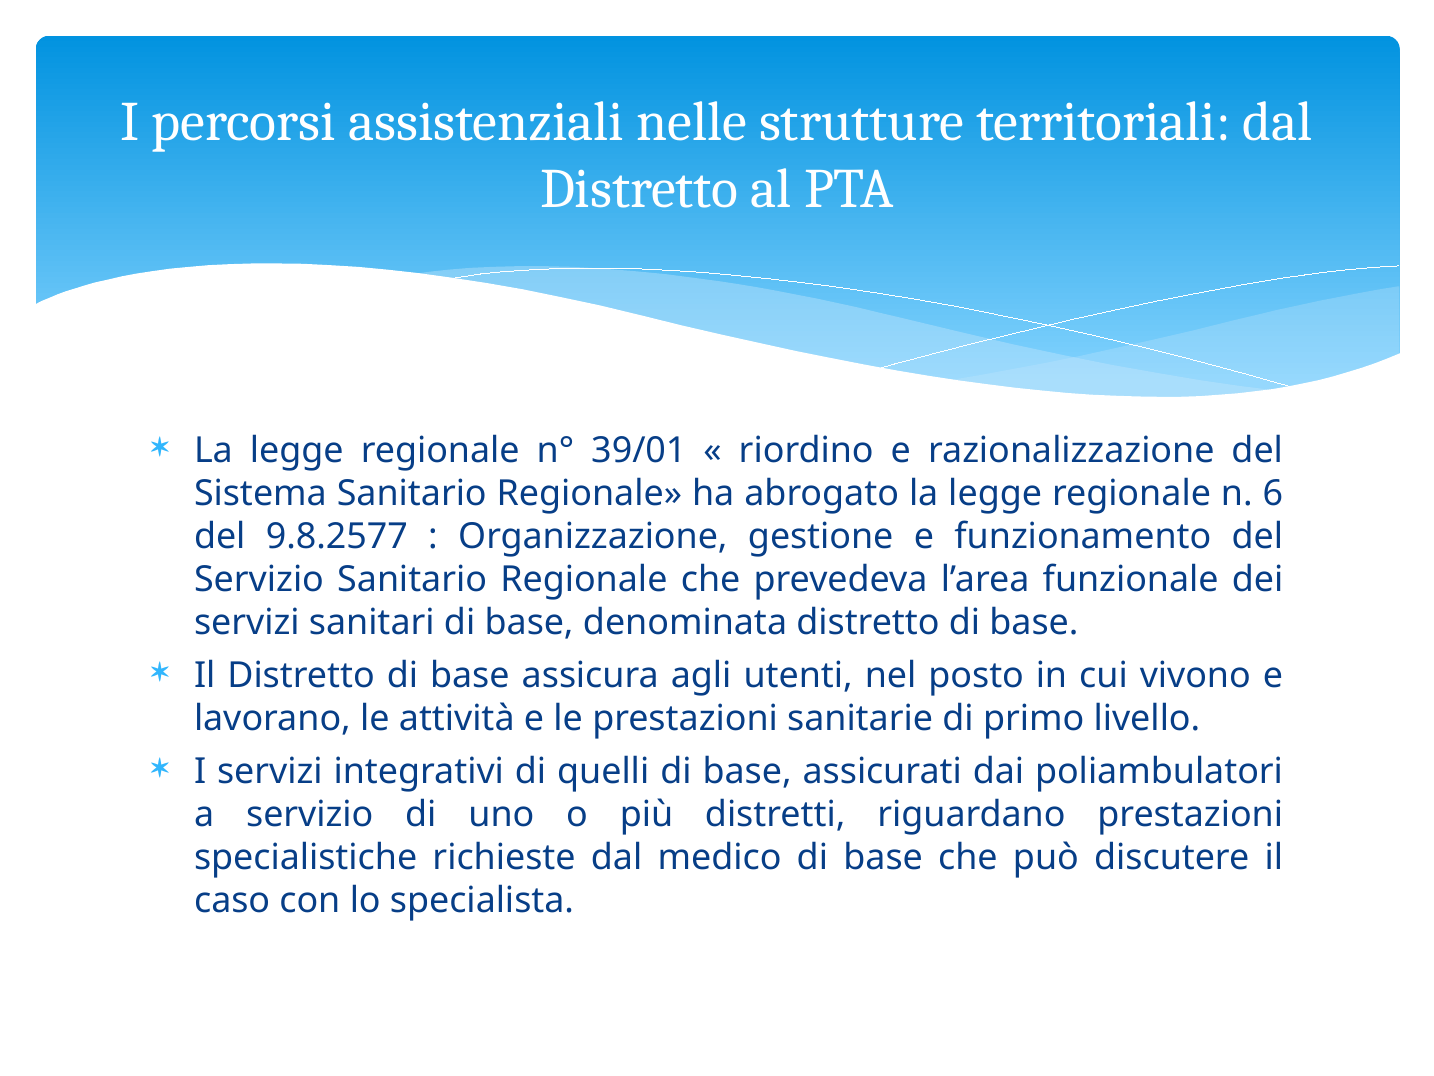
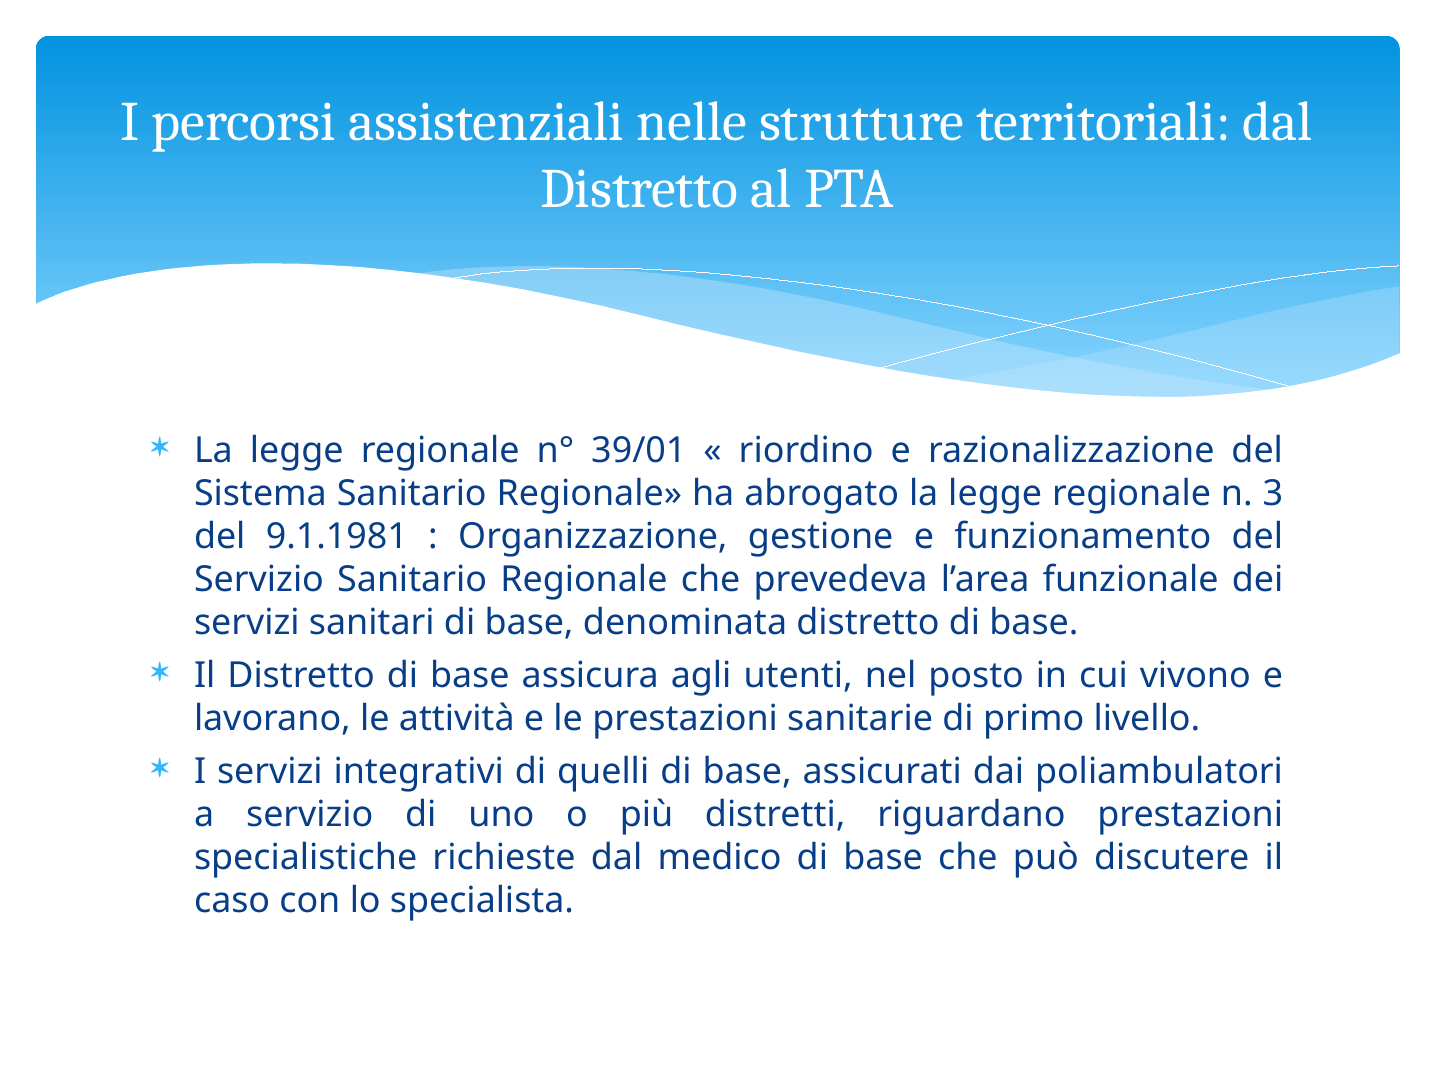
6: 6 -> 3
9.8.2577: 9.8.2577 -> 9.1.1981
